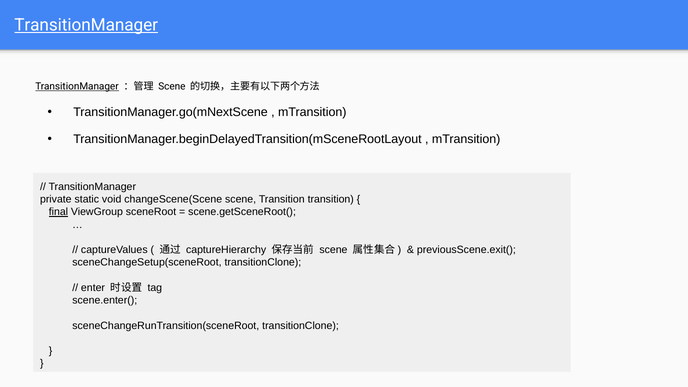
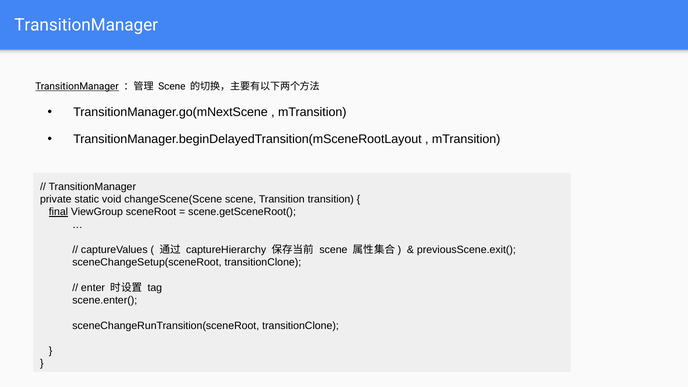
TransitionManager at (86, 25) underline: present -> none
